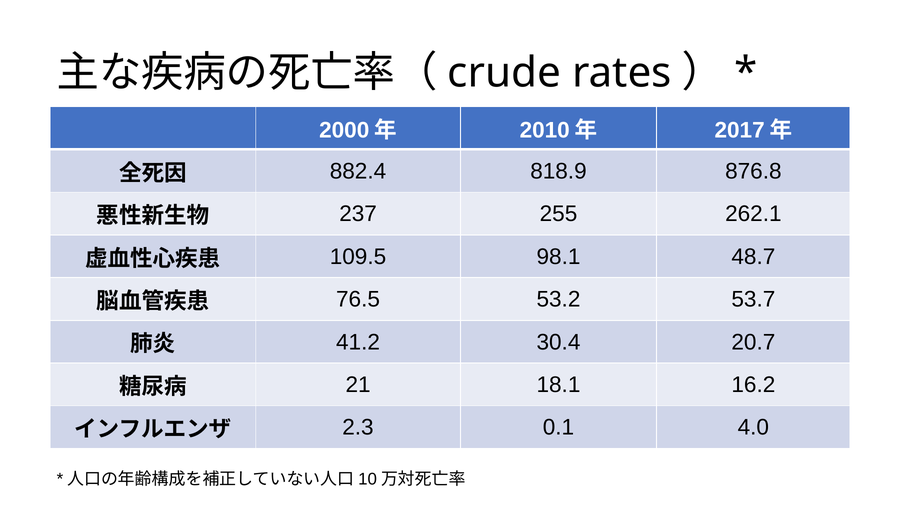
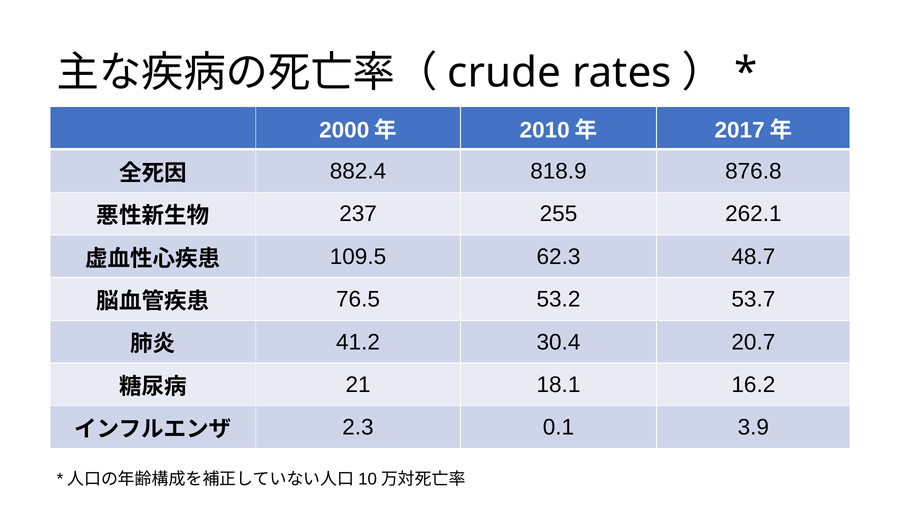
98.1: 98.1 -> 62.3
4.0: 4.0 -> 3.9
